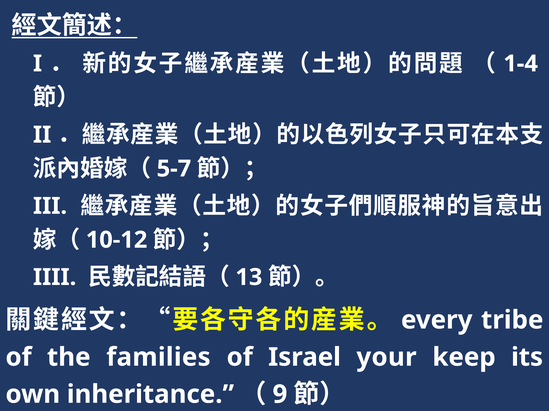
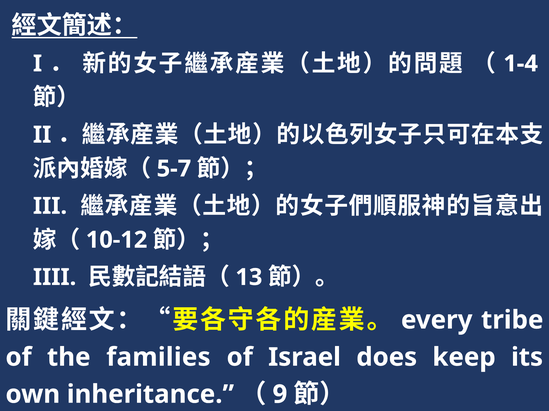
your: your -> does
